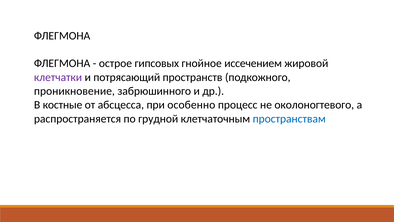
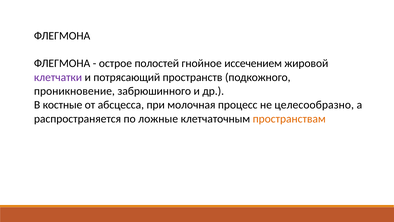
гипсовых: гипсовых -> полостей
особенно: особенно -> молочная
околоногтевого: околоногтевого -> целесообразно
грудной: грудной -> ложные
пространствам colour: blue -> orange
